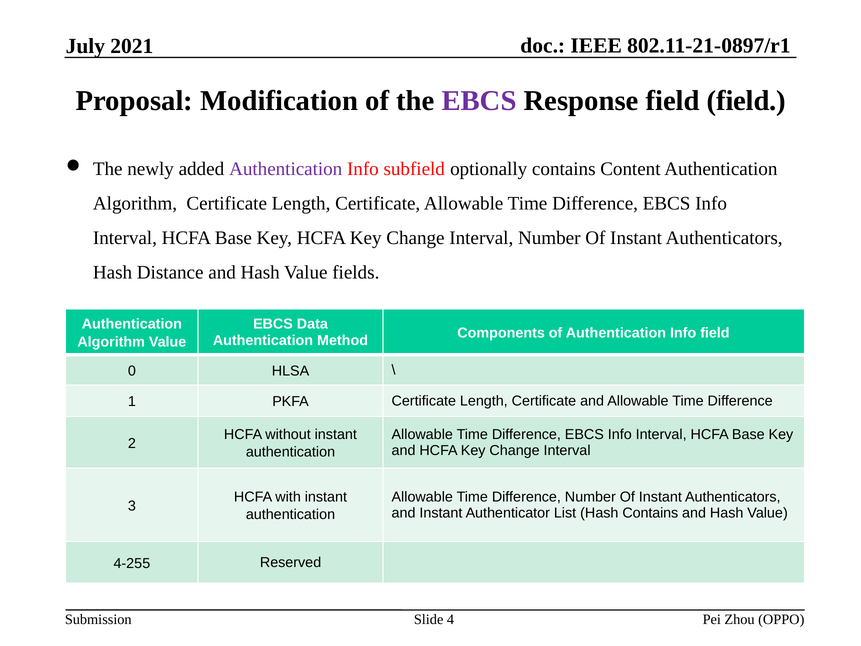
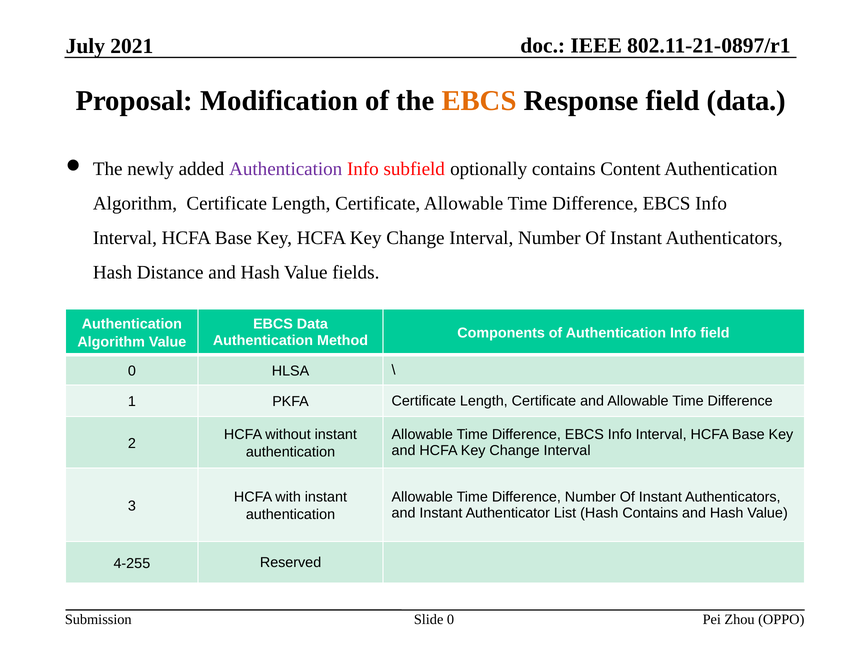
EBCS at (479, 101) colour: purple -> orange
field field: field -> data
Slide 4: 4 -> 0
